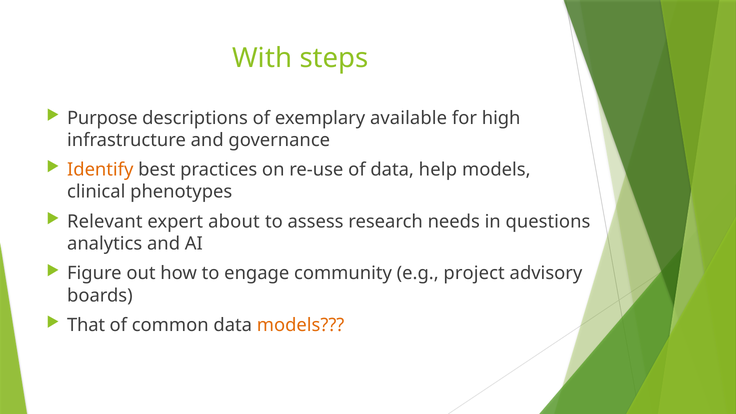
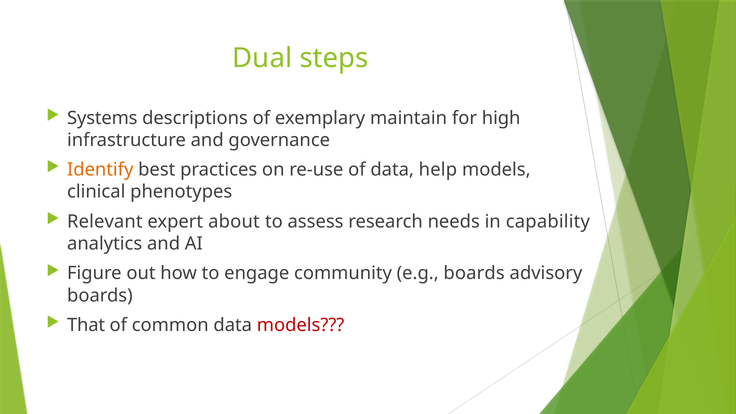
With: With -> Dual
Purpose: Purpose -> Systems
available: available -> maintain
questions: questions -> capability
e.g project: project -> boards
models at (301, 325) colour: orange -> red
